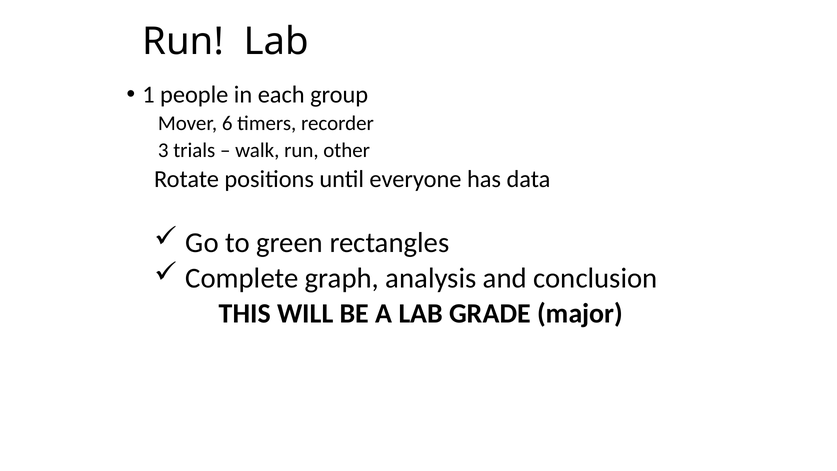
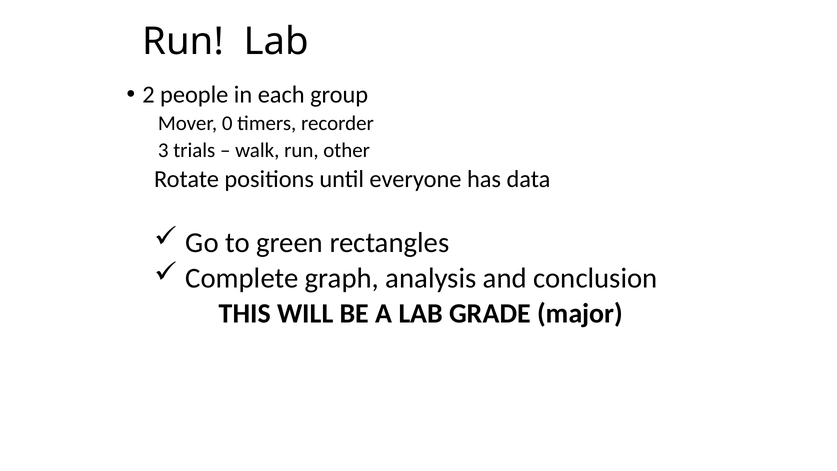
1: 1 -> 2
6: 6 -> 0
